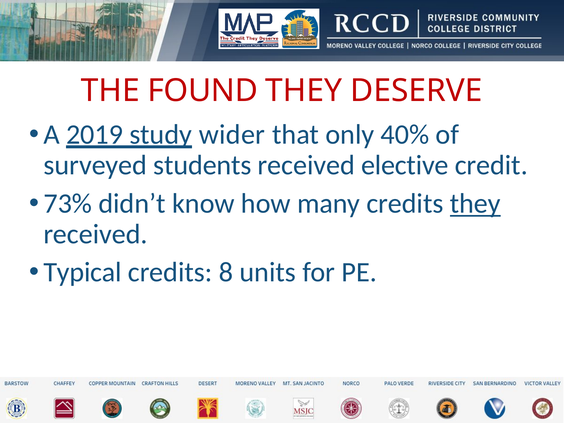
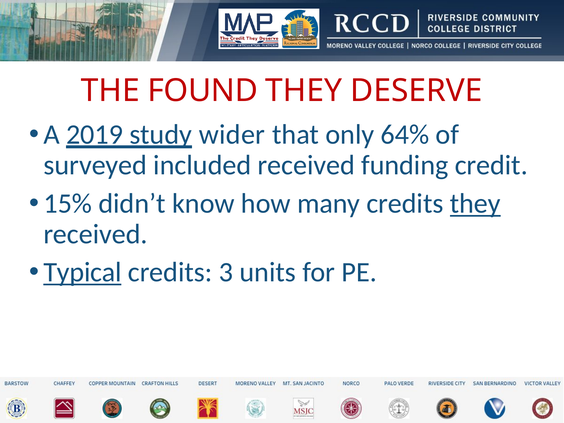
40%: 40% -> 64%
students: students -> included
elective: elective -> funding
73%: 73% -> 15%
Typical underline: none -> present
8: 8 -> 3
